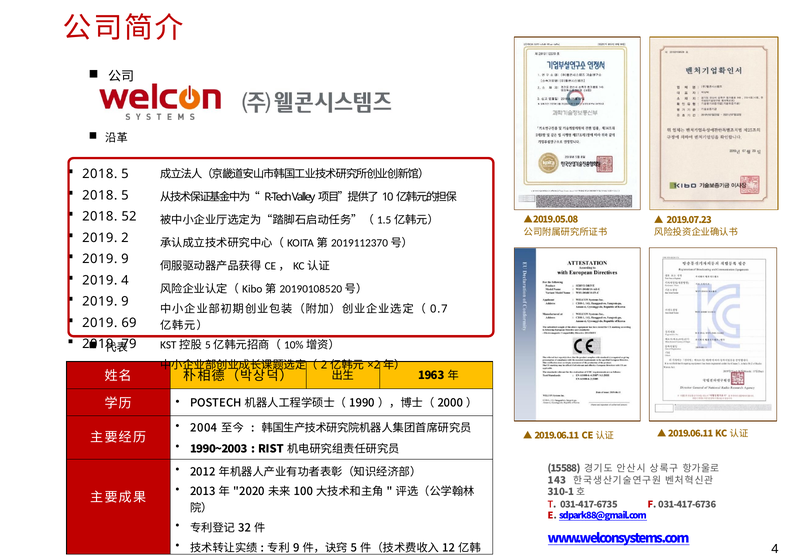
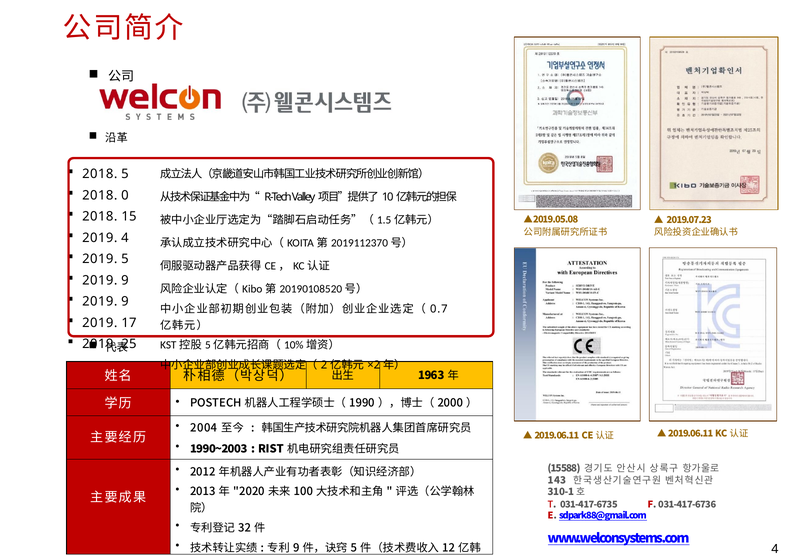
5 at (125, 195): 5 -> 0
52: 52 -> 15
2019 2: 2 -> 4
9 at (125, 259): 9 -> 5
4 at (125, 280): 4 -> 9
69: 69 -> 17
79: 79 -> 25
